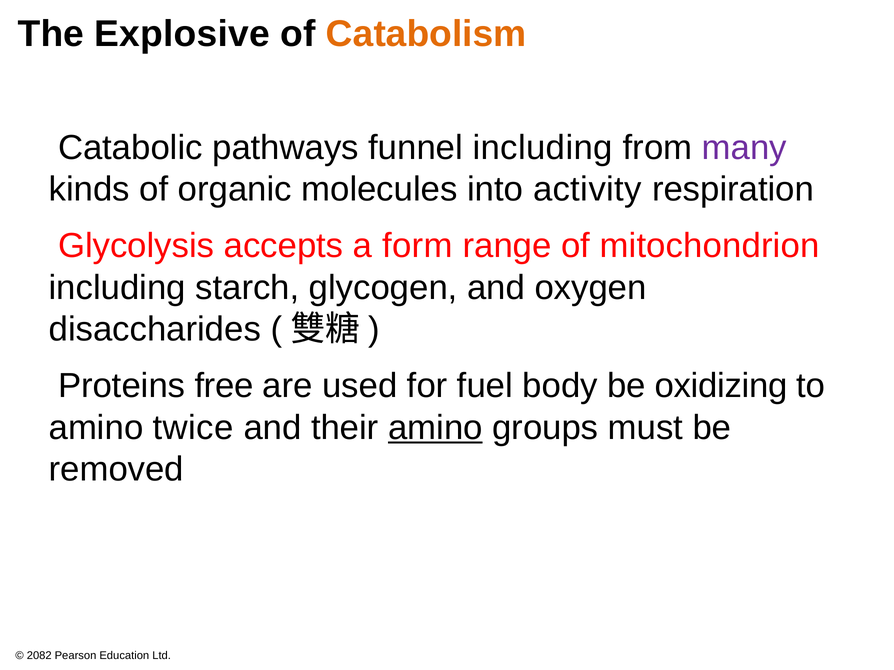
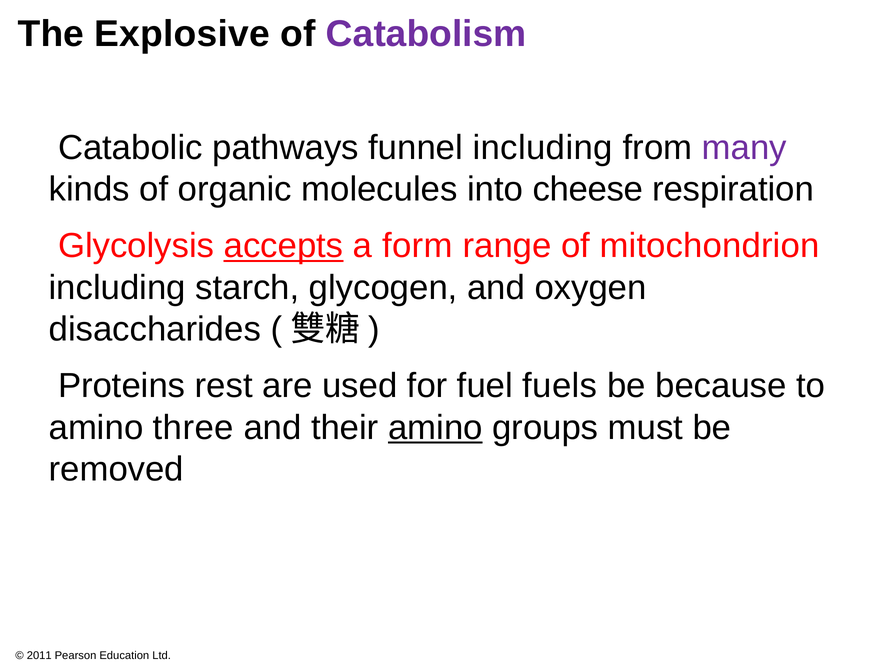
Catabolism colour: orange -> purple
activity: activity -> cheese
accepts underline: none -> present
free: free -> rest
body: body -> fuels
oxidizing: oxidizing -> because
twice: twice -> three
2082: 2082 -> 2011
